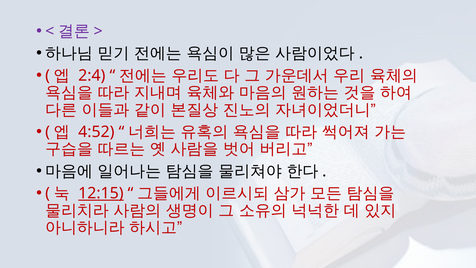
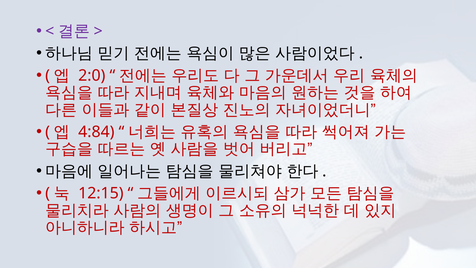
2:4: 2:4 -> 2:0
4:52: 4:52 -> 4:84
12:15 underline: present -> none
